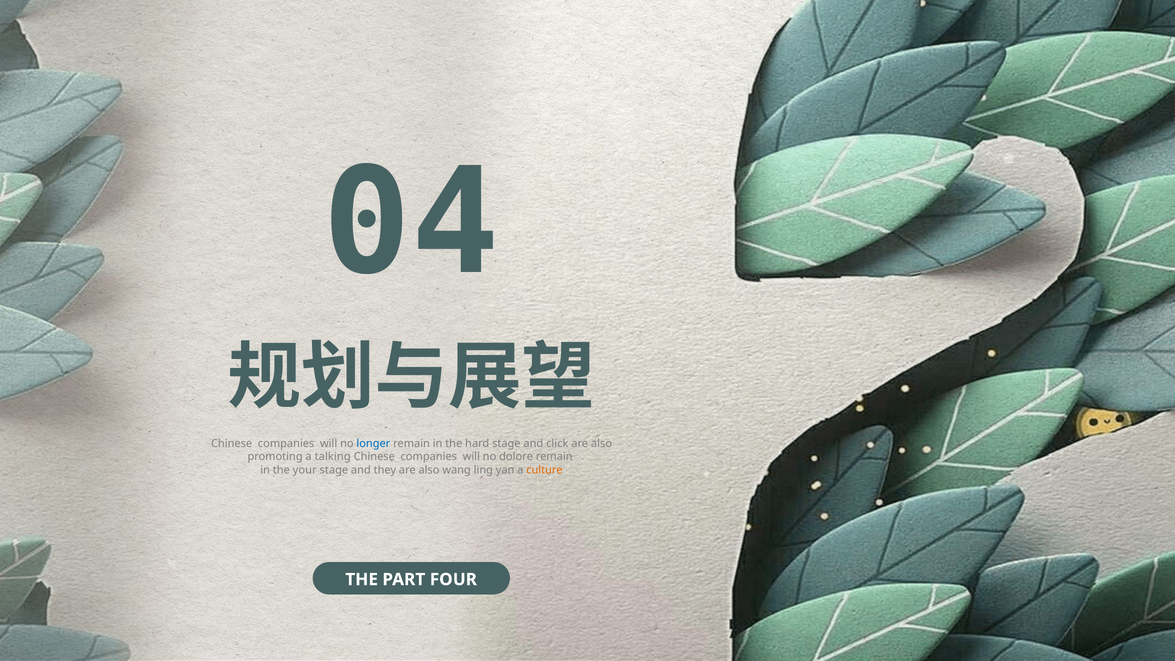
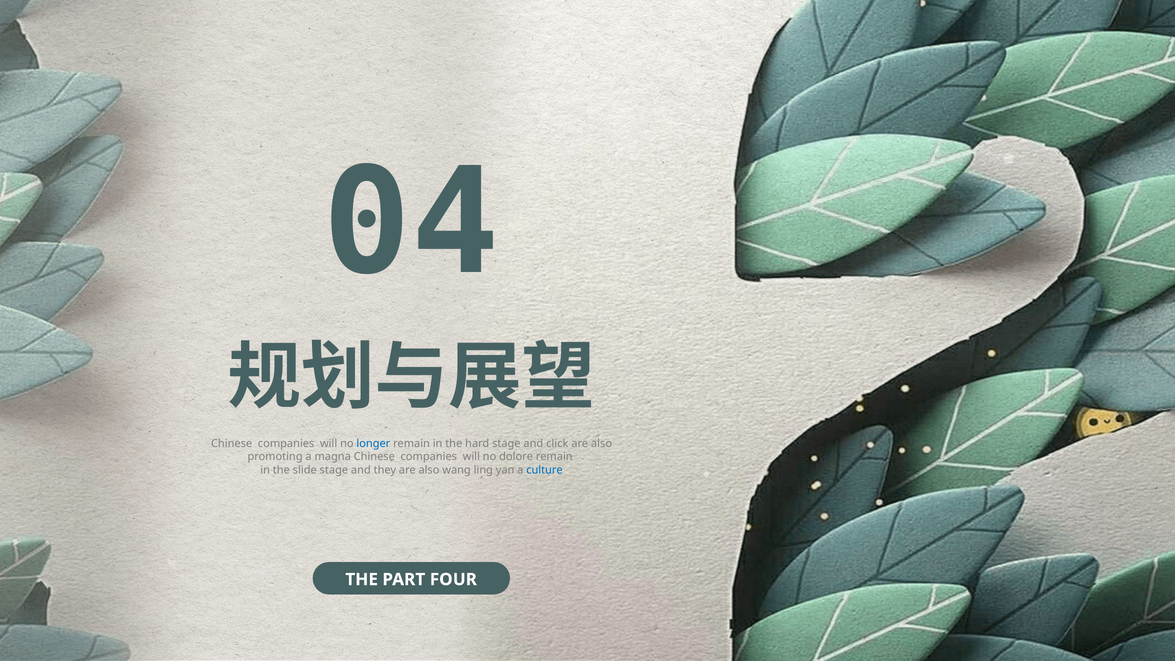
talking: talking -> magna
your: your -> slide
culture colour: orange -> blue
